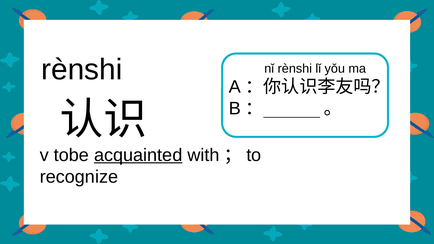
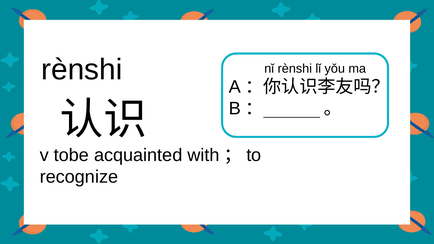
acquainted underline: present -> none
